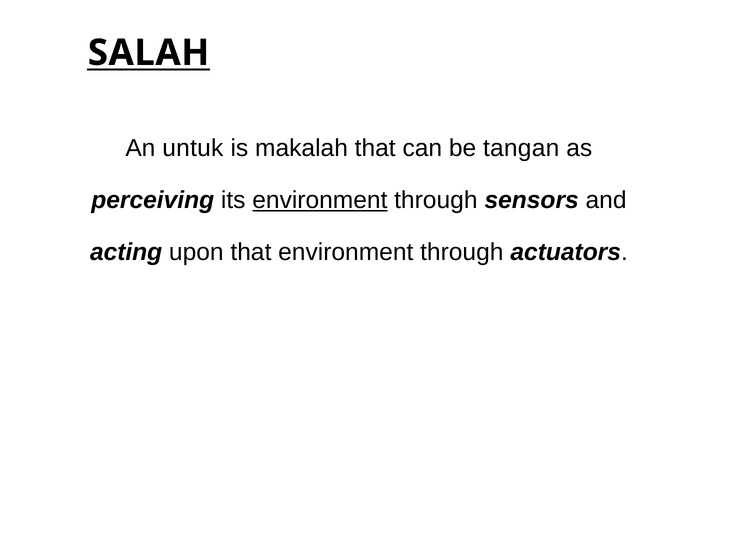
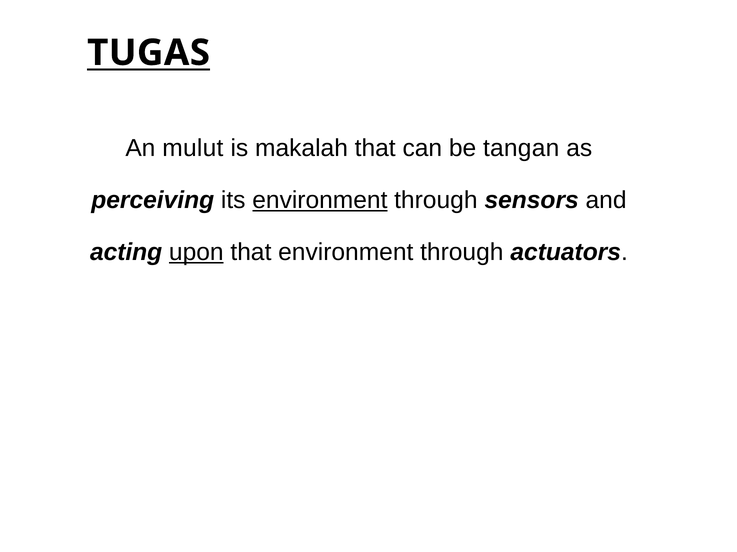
SALAH: SALAH -> TUGAS
untuk: untuk -> mulut
upon underline: none -> present
